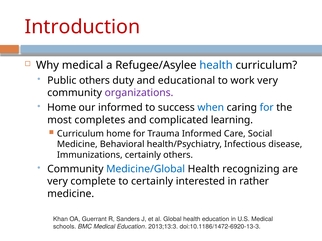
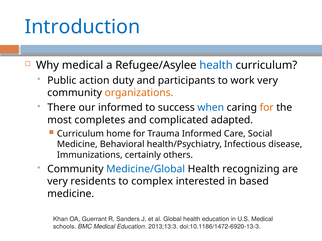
Introduction colour: red -> blue
Public others: others -> action
educational: educational -> participants
organizations colour: purple -> orange
Home at (62, 108): Home -> There
for at (267, 108) colour: blue -> orange
learning: learning -> adapted
complete: complete -> residents
to certainly: certainly -> complex
rather: rather -> based
